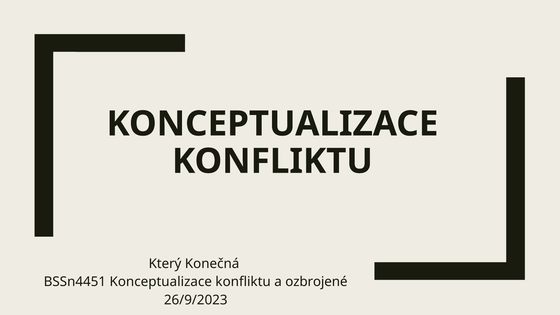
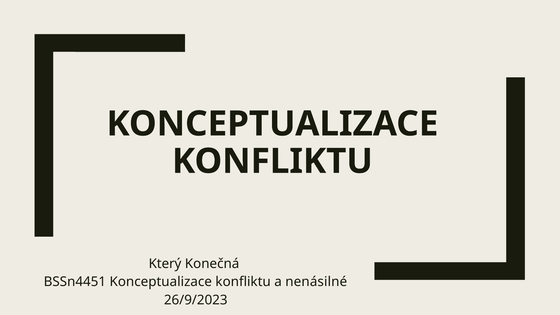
ozbrojené: ozbrojené -> nenásilné
